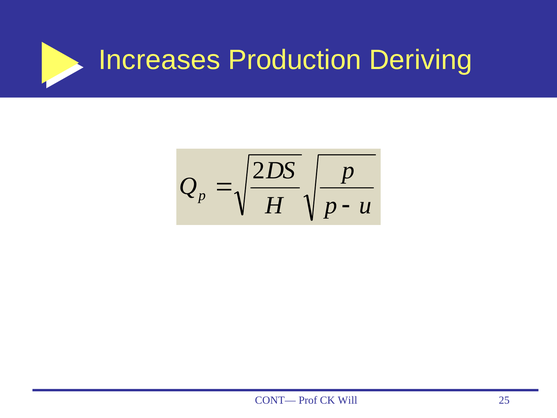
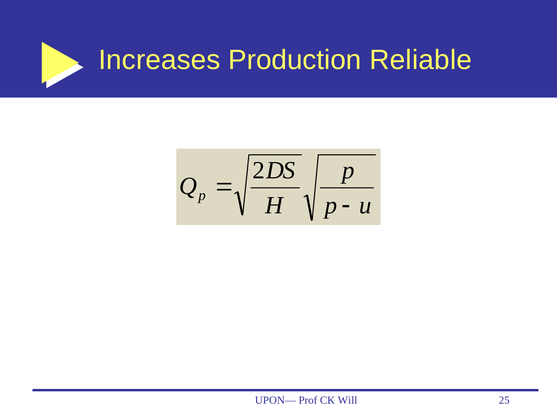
Deriving: Deriving -> Reliable
CONT—: CONT— -> UPON—
